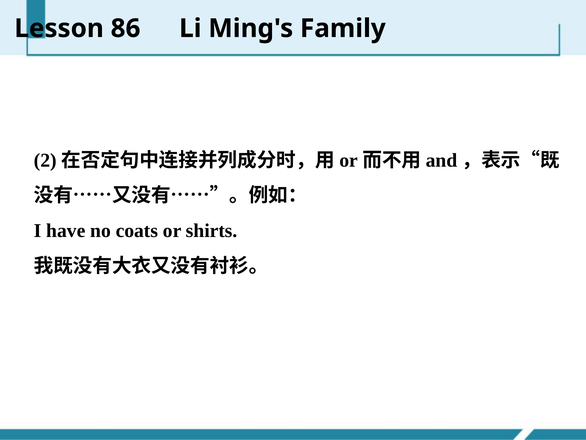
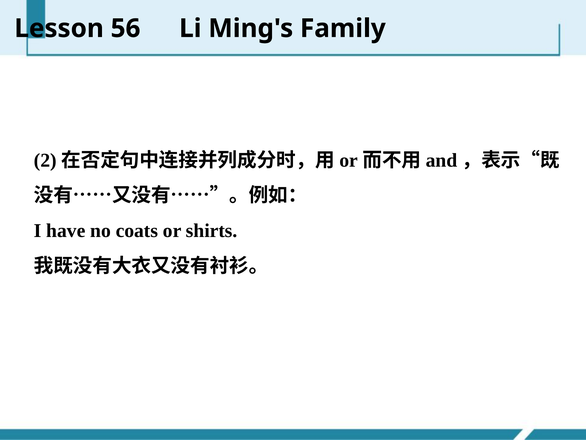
86: 86 -> 56
